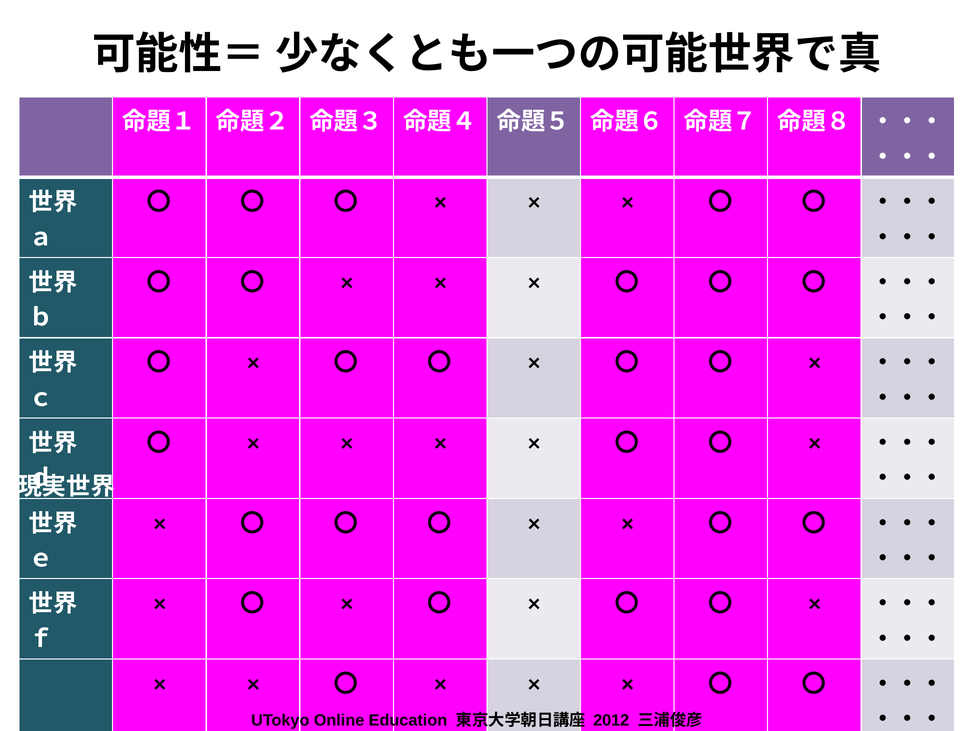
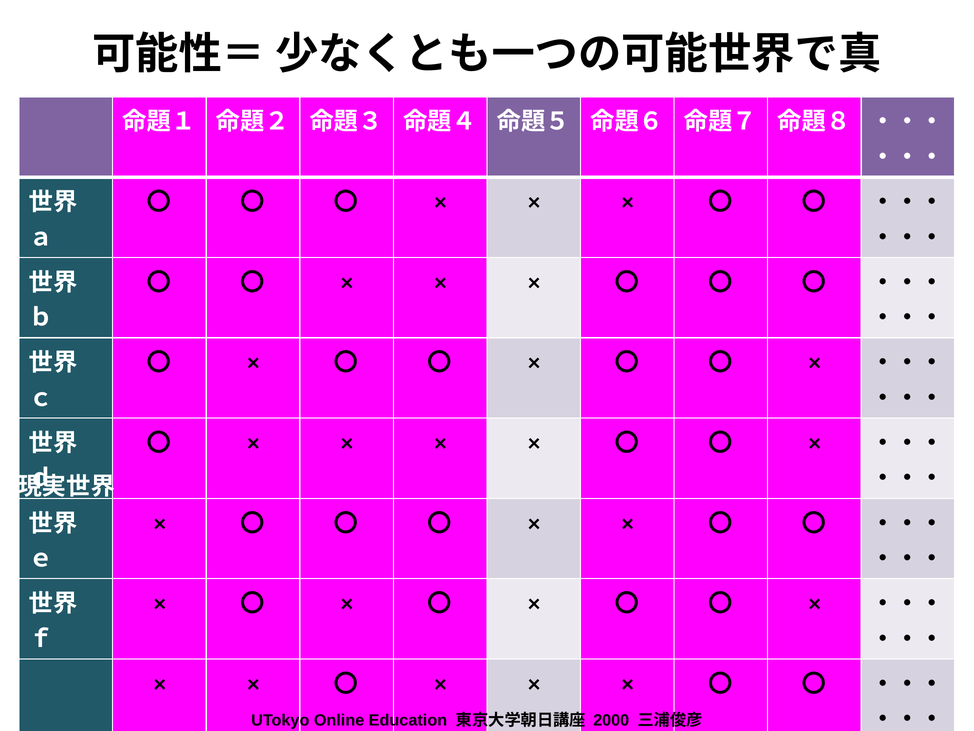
2012: 2012 -> 2000
